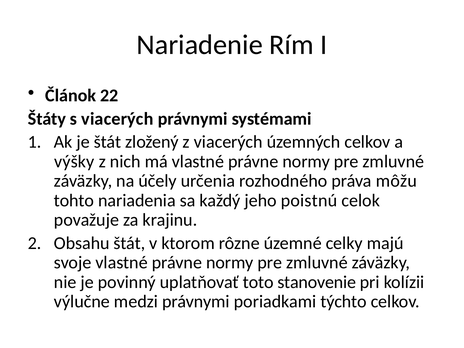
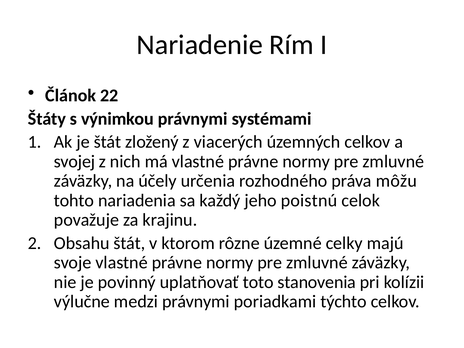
s viacerých: viacerých -> výnimkou
výšky: výšky -> svojej
stanovenie: stanovenie -> stanovenia
